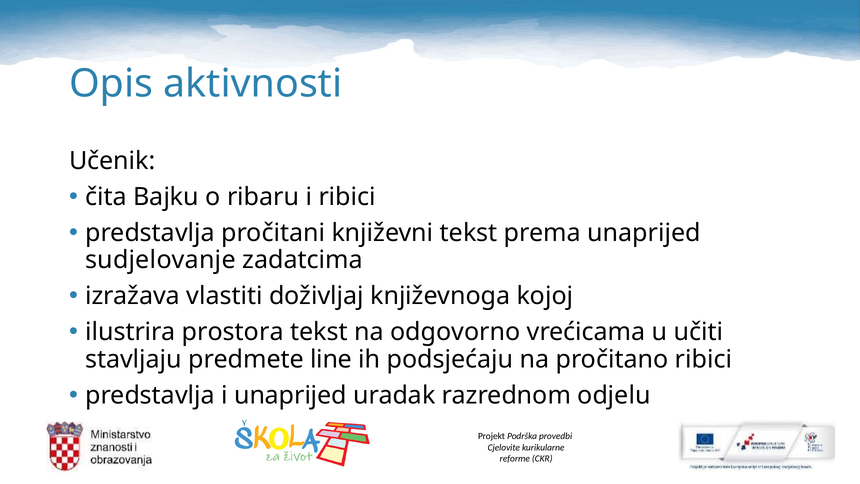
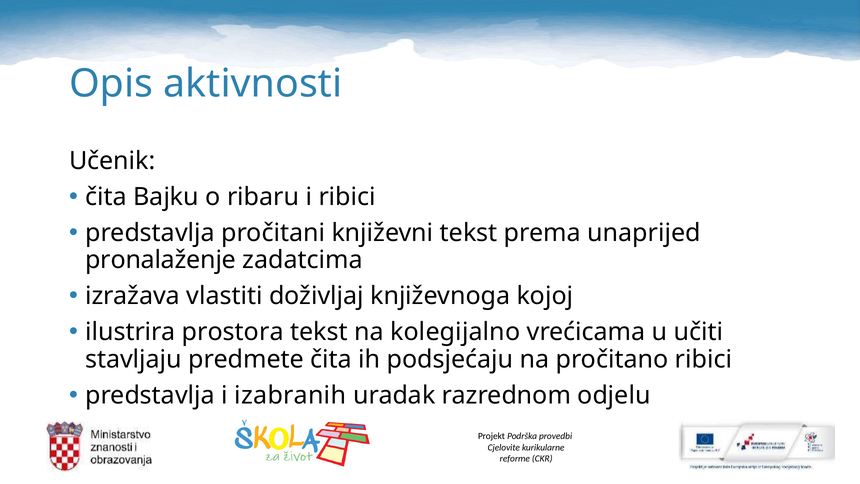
sudjelovanje: sudjelovanje -> pronalaženje
odgovorno: odgovorno -> kolegijalno
predmete line: line -> čita
i unaprijed: unaprijed -> izabranih
